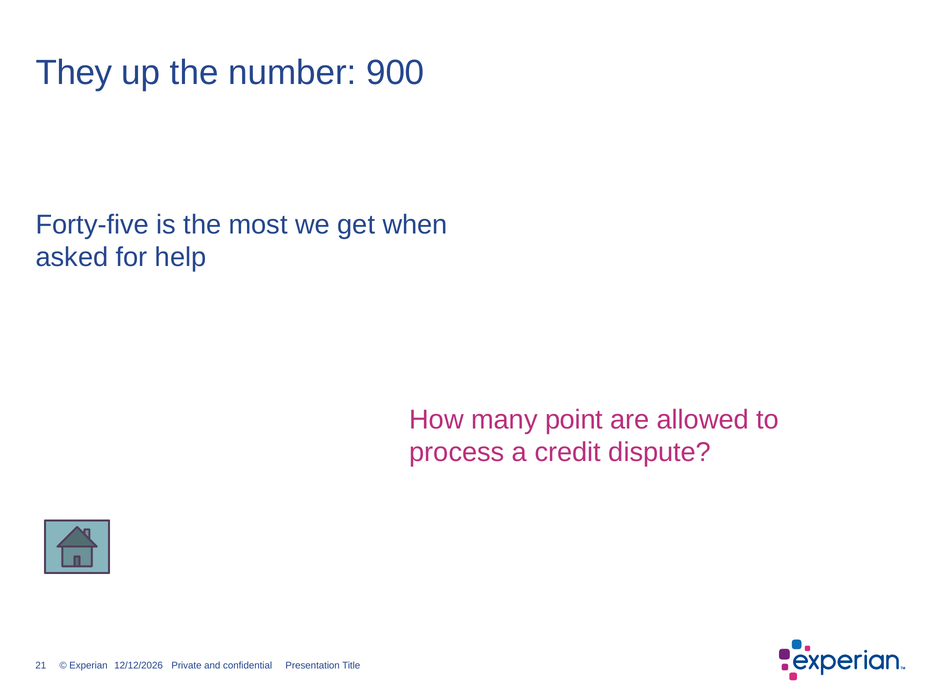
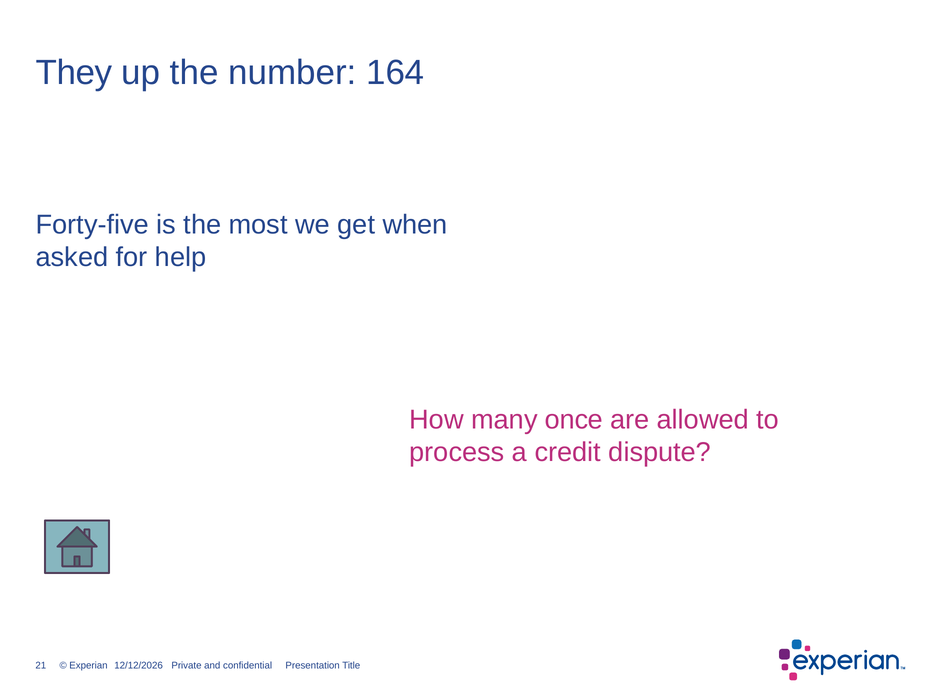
900: 900 -> 164
point: point -> once
